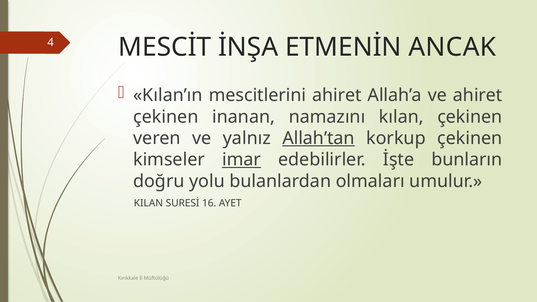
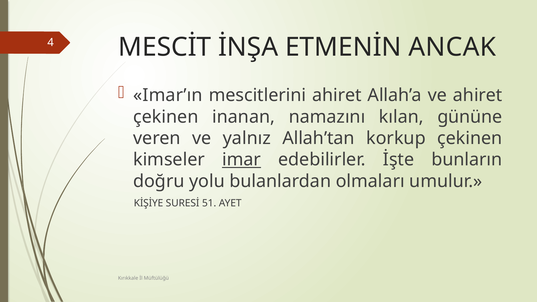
Kılan’ın: Kılan’ın -> Imar’ın
kılan çekinen: çekinen -> gününe
Allah’tan underline: present -> none
KILAN: KILAN -> KİŞİYE
16: 16 -> 51
